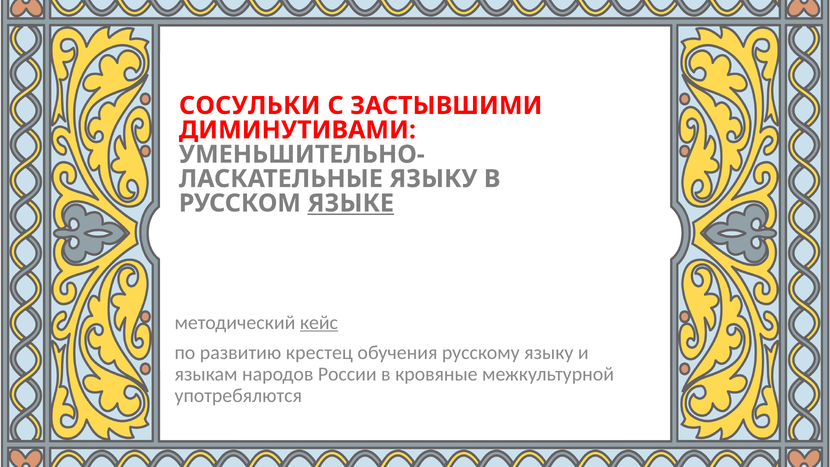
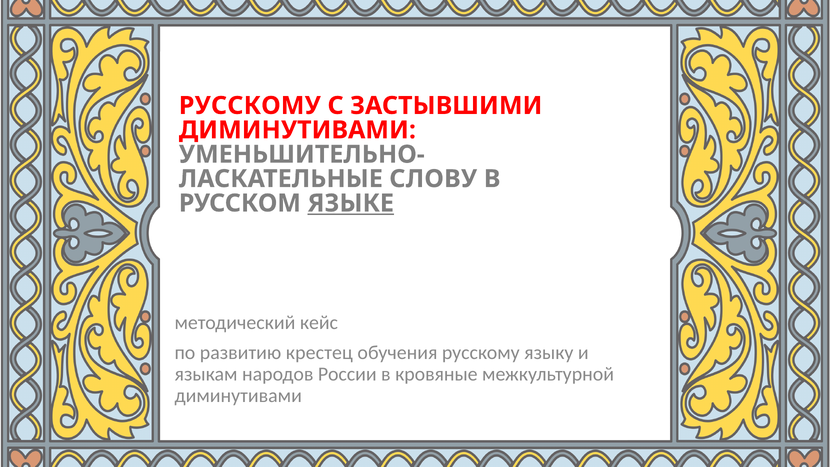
СОСУЛЬКИ at (250, 106): СОСУЛЬКИ -> РУССКОМУ
ЯЗЫКУ at (433, 179): ЯЗЫКУ -> СЛОВУ
кейс underline: present -> none
употребялются at (238, 395): употребялются -> диминутивами
